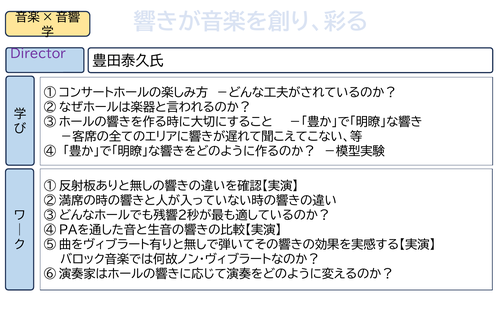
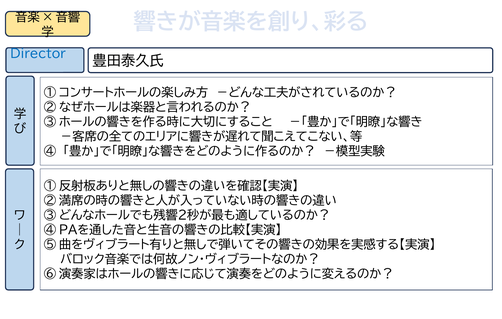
Director colour: purple -> blue
